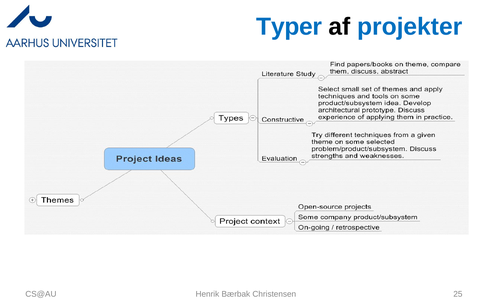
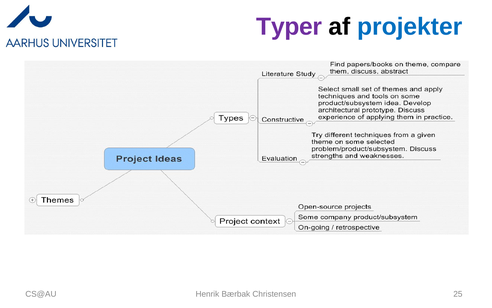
Typer colour: blue -> purple
